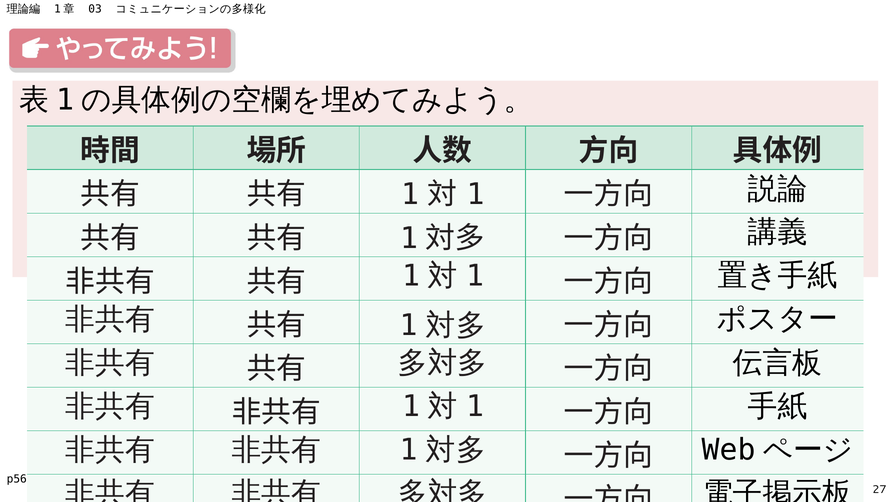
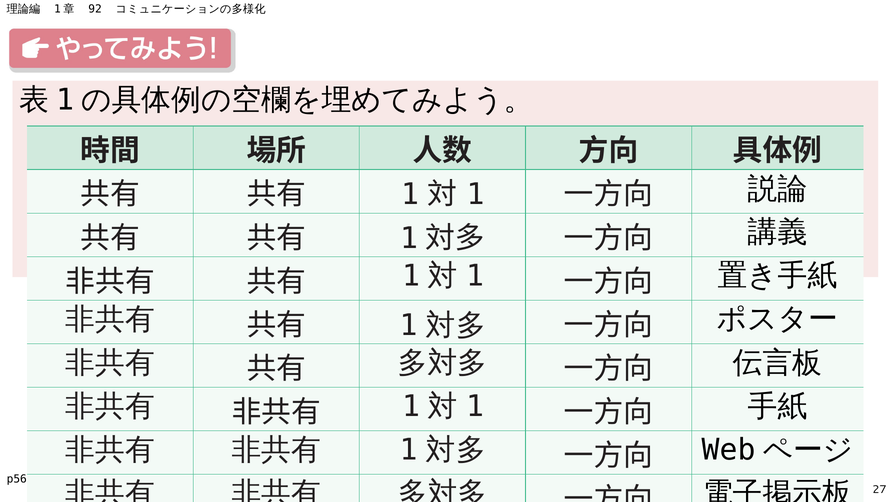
03: 03 -> 92
